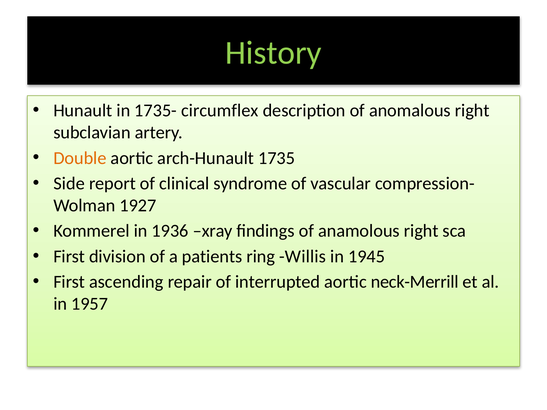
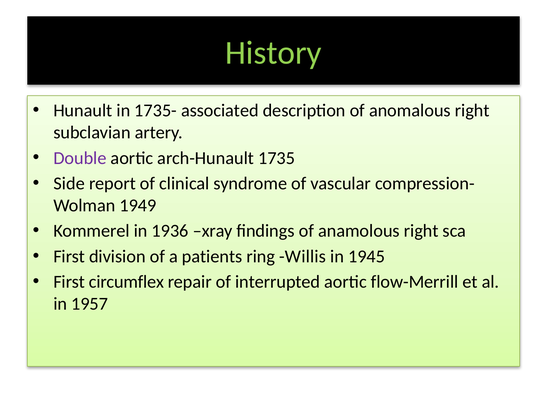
circumflex: circumflex -> associated
Double colour: orange -> purple
1927: 1927 -> 1949
ascending: ascending -> circumflex
neck-Merrill: neck-Merrill -> flow-Merrill
